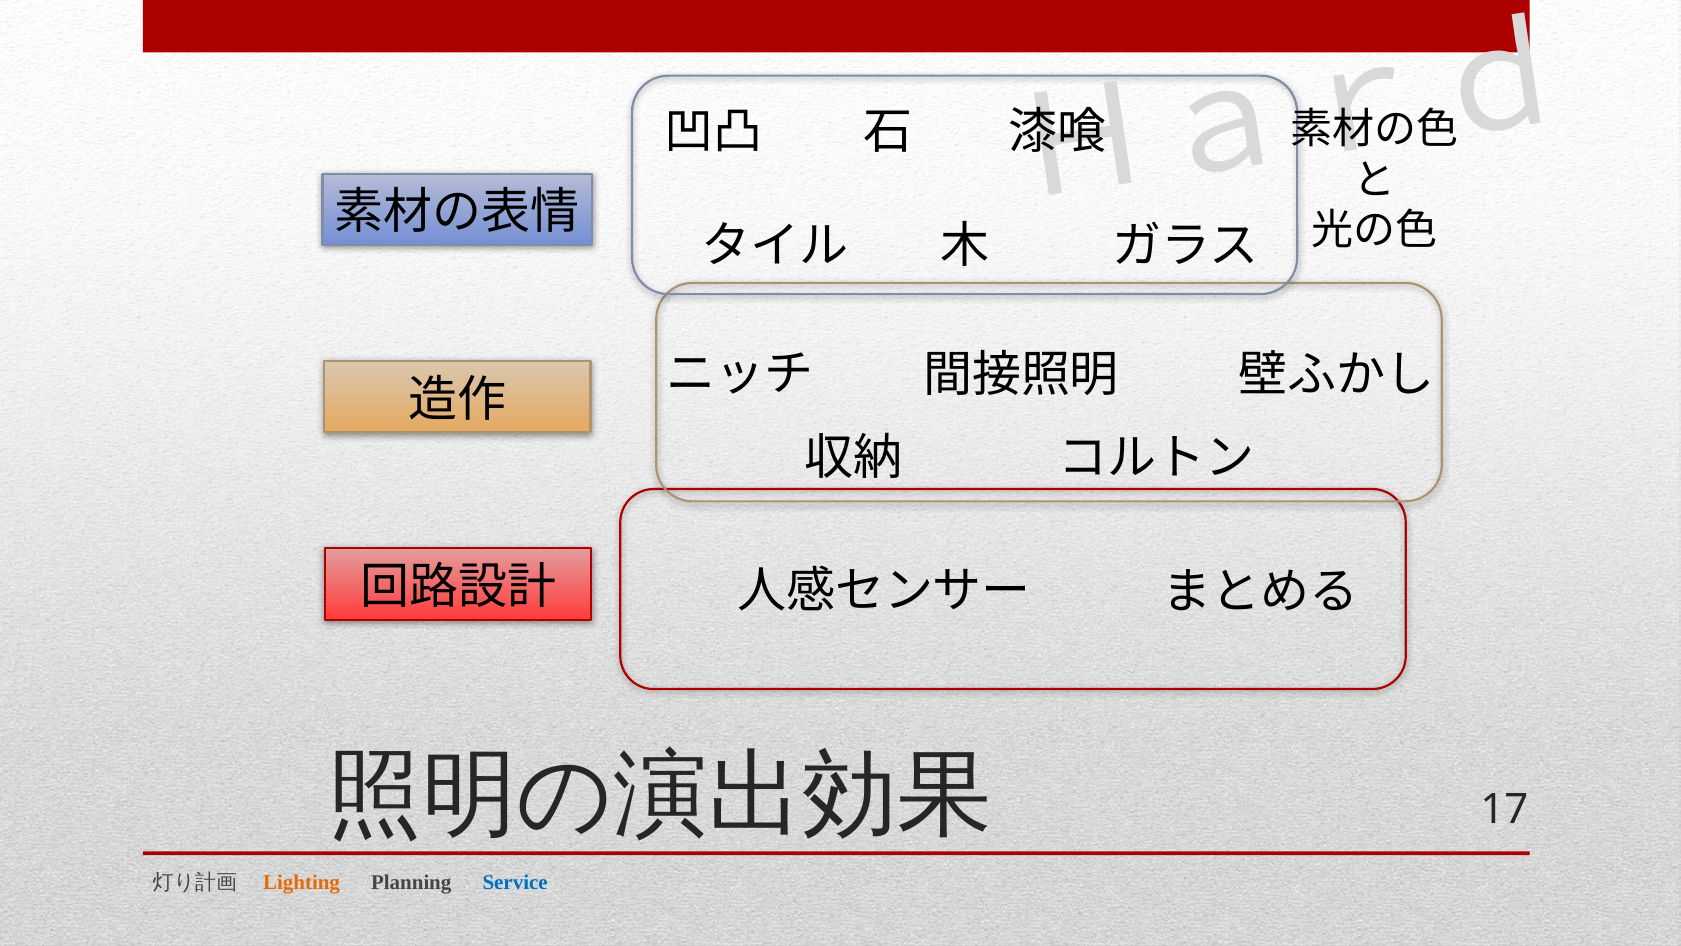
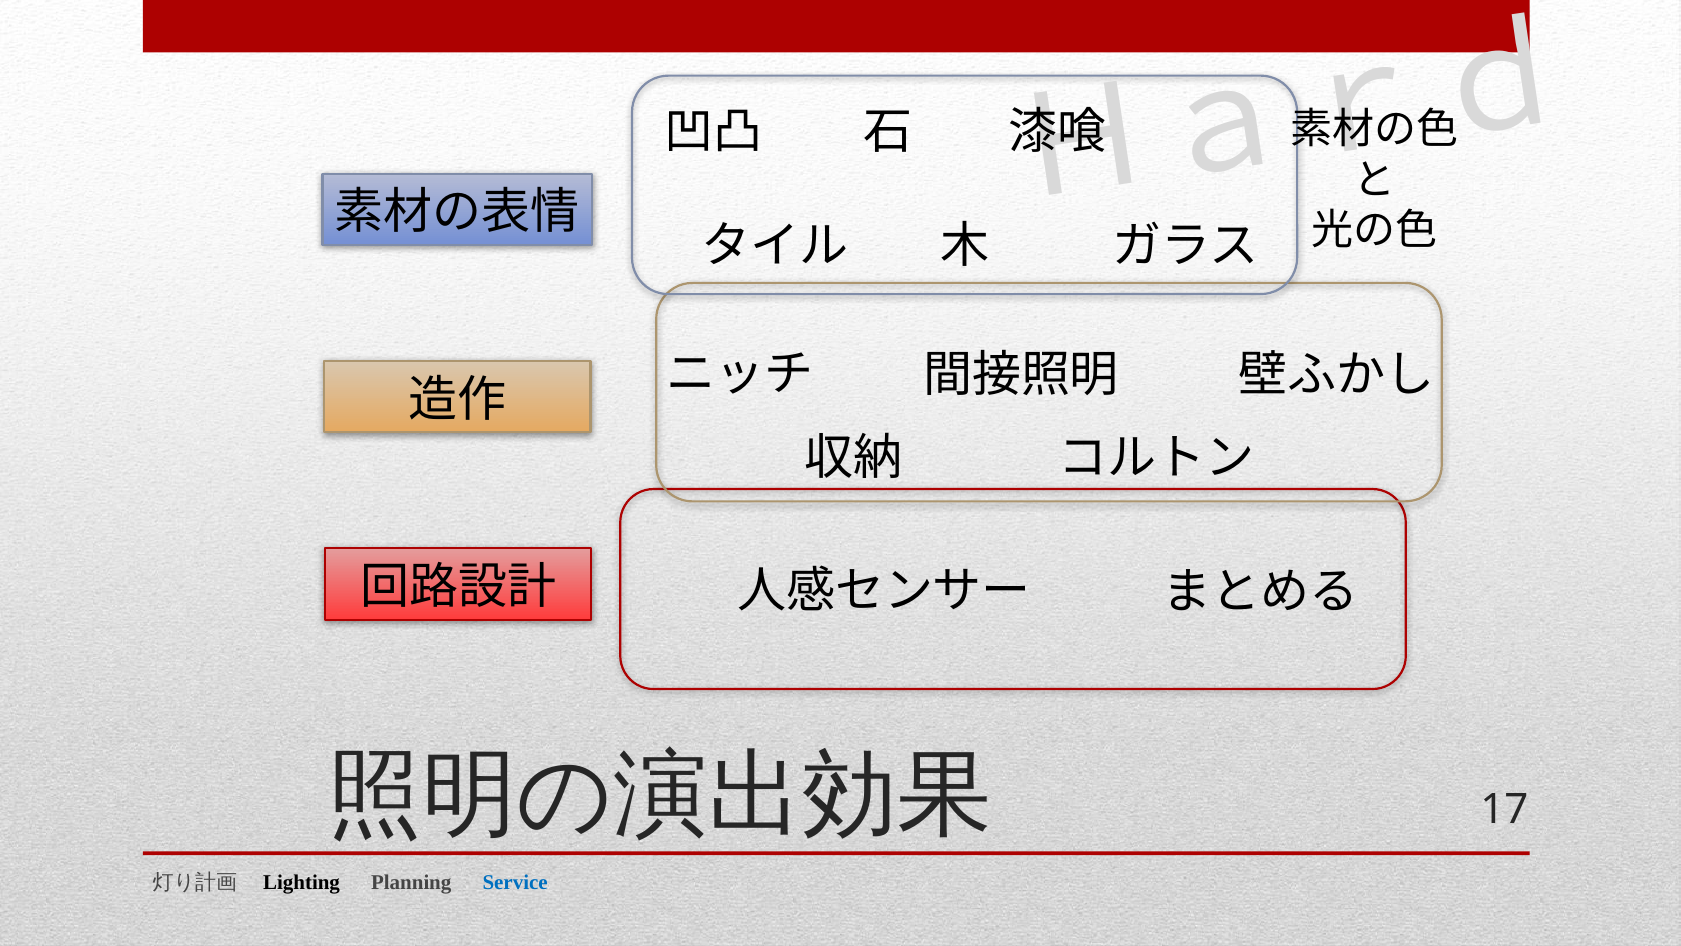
Lighting colour: orange -> black
